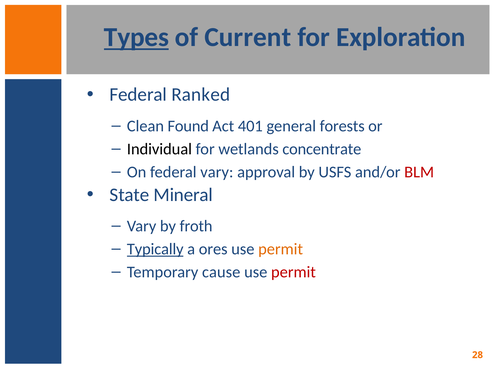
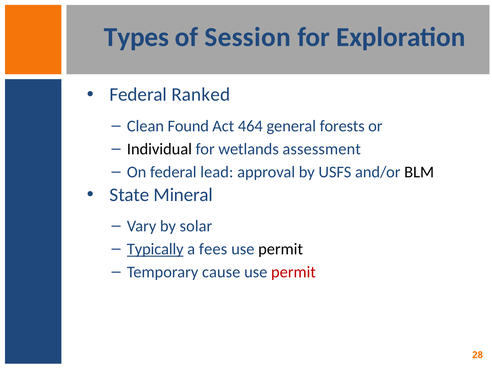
Types underline: present -> none
Current: Current -> Session
401: 401 -> 464
concentrate: concentrate -> assessment
federal vary: vary -> lead
BLM colour: red -> black
froth: froth -> solar
ores: ores -> fees
permit at (281, 249) colour: orange -> black
